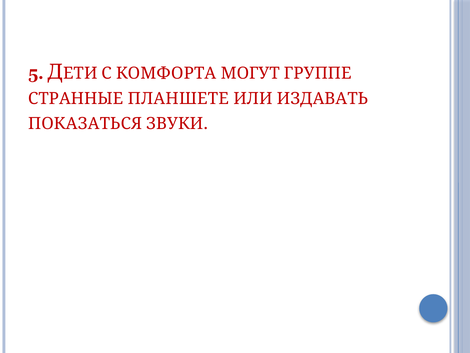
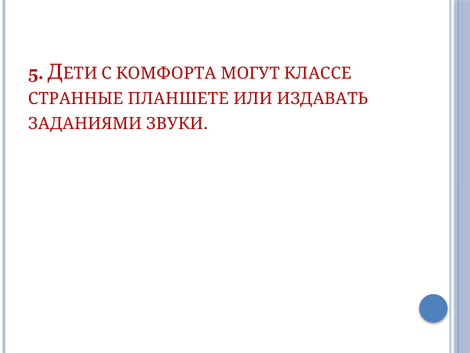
ГРУППЕ: ГРУППЕ -> КЛАССЕ
ПОКАЗАТЬСЯ: ПОКАЗАТЬСЯ -> ЗАДАНИЯМИ
